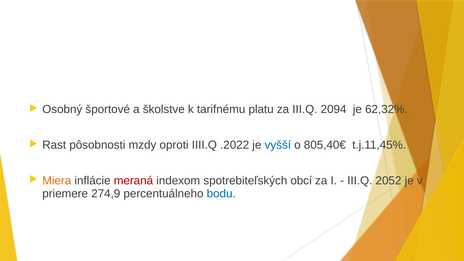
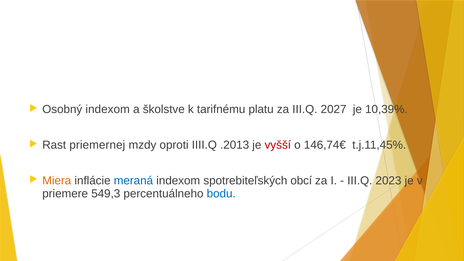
Osobný športové: športové -> indexom
2094: 2094 -> 2027
62,32%: 62,32% -> 10,39%
pôsobnosti: pôsobnosti -> priemernej
.2022: .2022 -> .2013
vyšší colour: blue -> red
805,40€: 805,40€ -> 146,74€
meraná colour: red -> blue
2052: 2052 -> 2023
274,9: 274,9 -> 549,3
